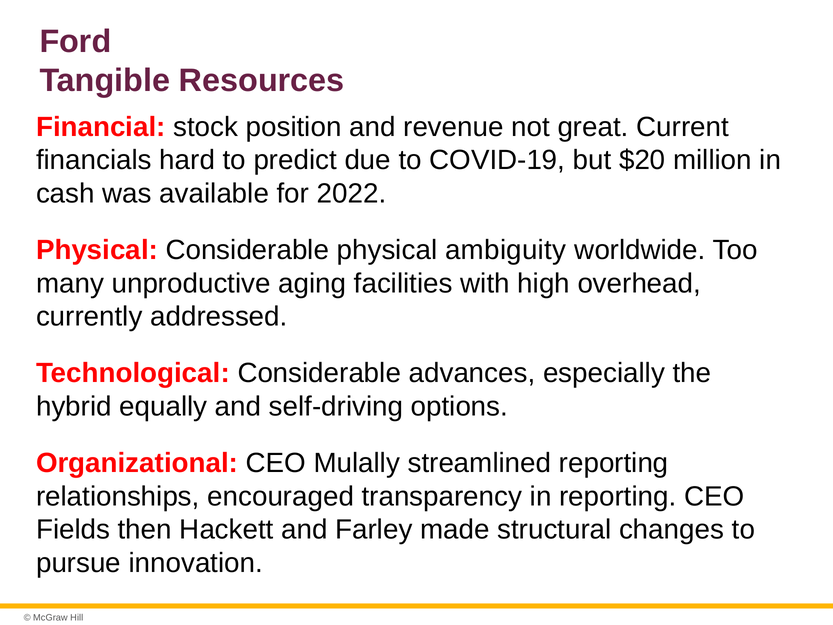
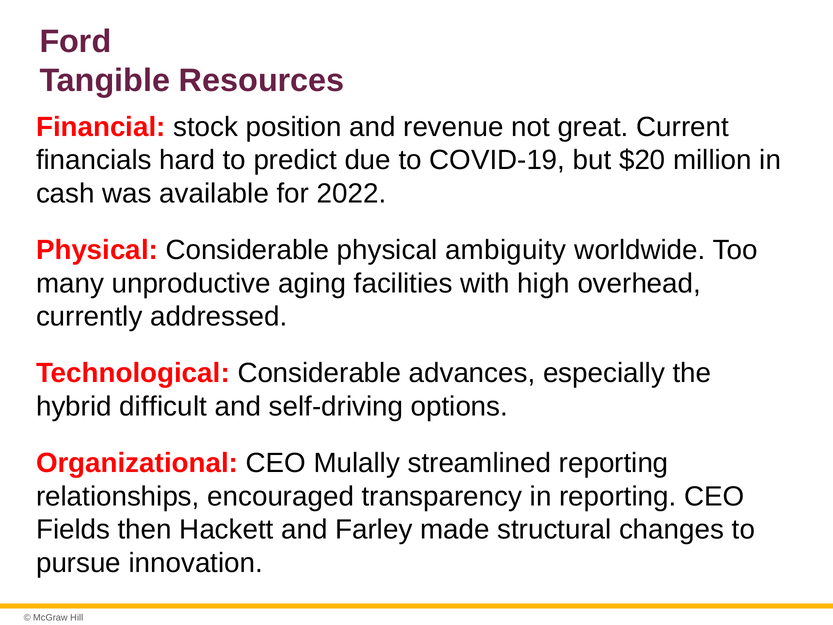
equally: equally -> difficult
